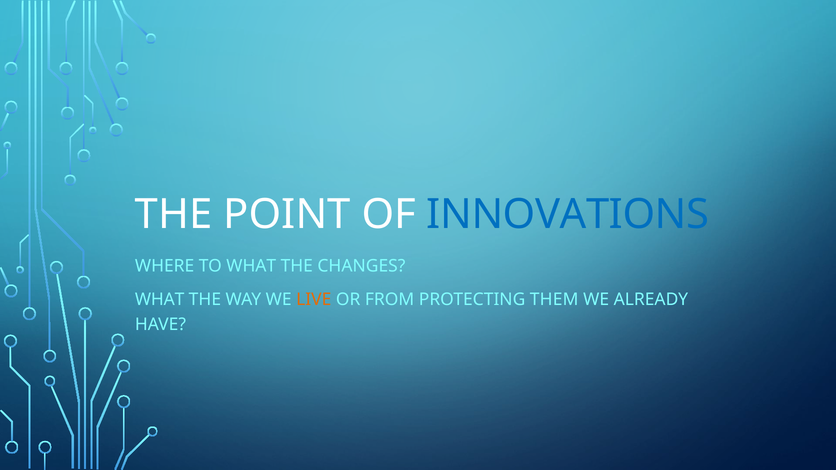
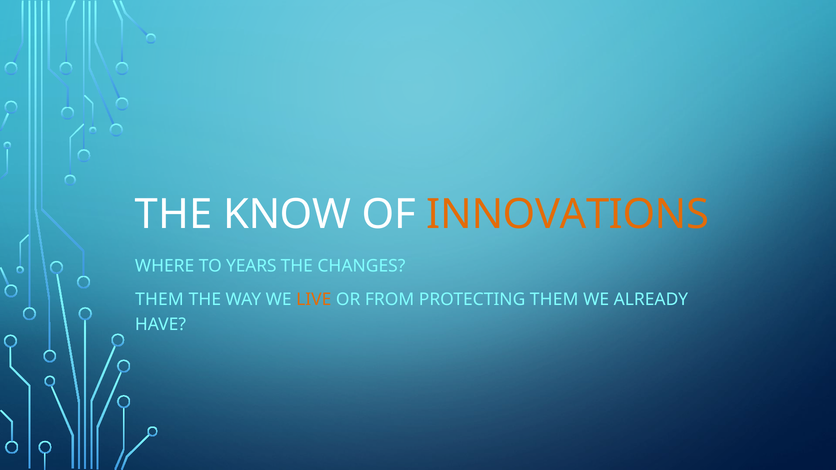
POINT: POINT -> KNOW
INNOVATIONS colour: blue -> orange
TO WHAT: WHAT -> YEARS
WHAT at (160, 300): WHAT -> THEM
